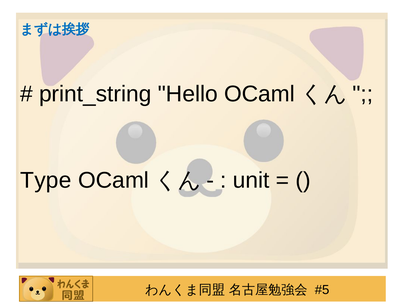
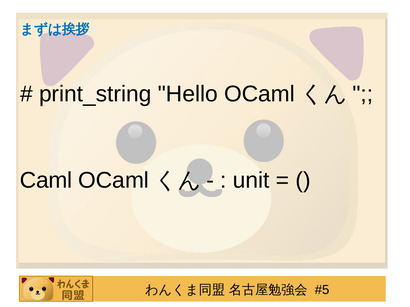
Type: Type -> Caml
